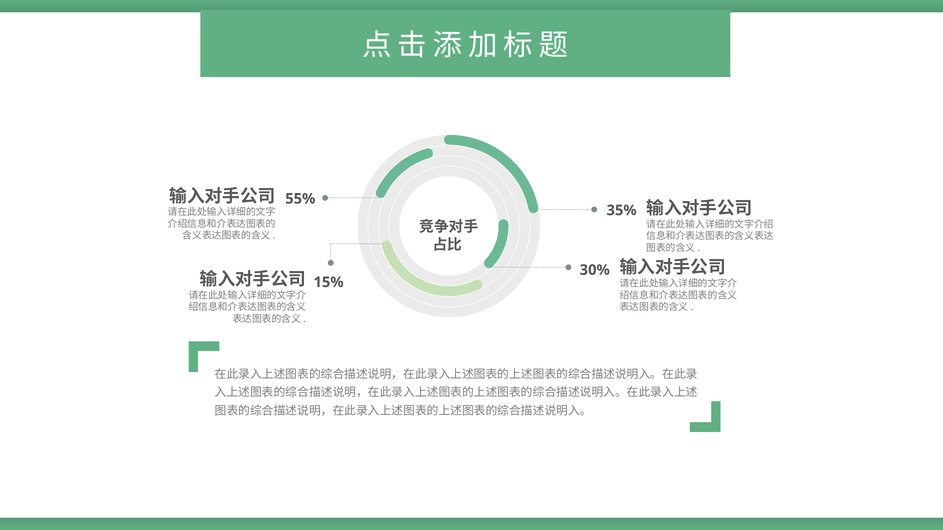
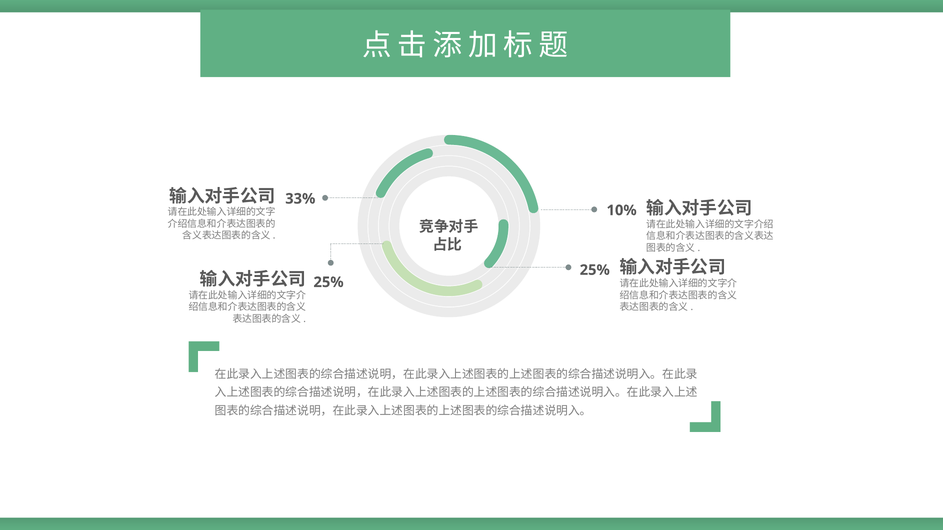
55%: 55% -> 33%
35%: 35% -> 10%
30% at (595, 270): 30% -> 25%
15% at (329, 282): 15% -> 25%
